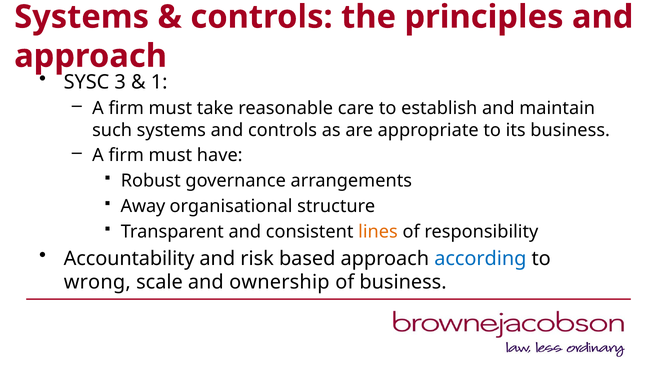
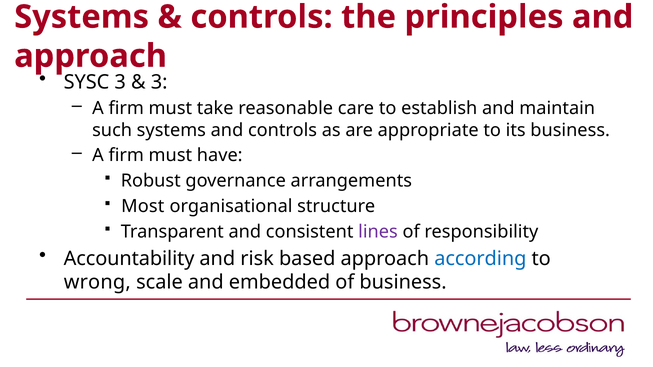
1 at (159, 82): 1 -> 3
Away: Away -> Most
lines colour: orange -> purple
ownership: ownership -> embedded
